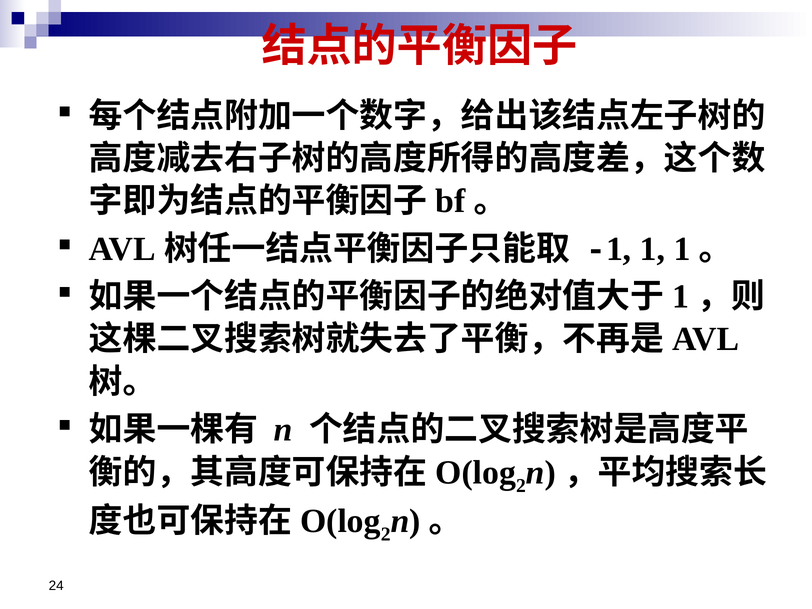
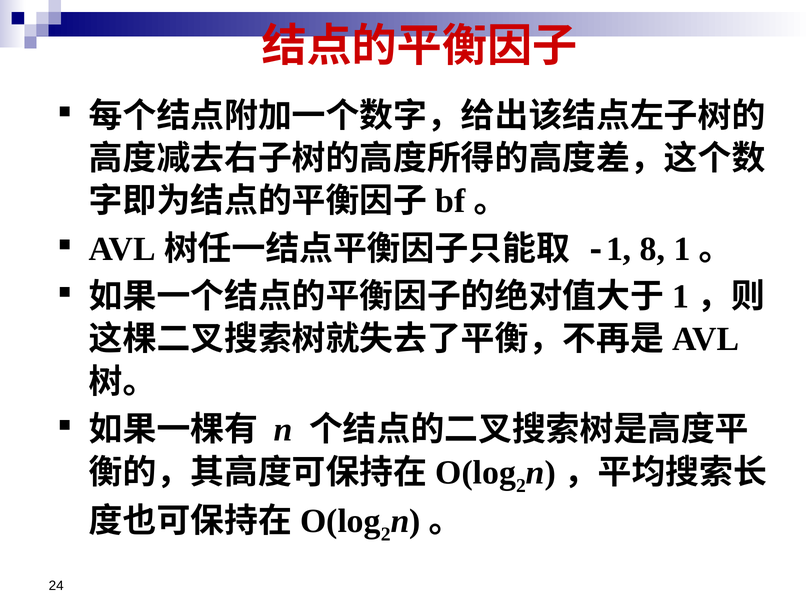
1 at (653, 249): 1 -> 8
